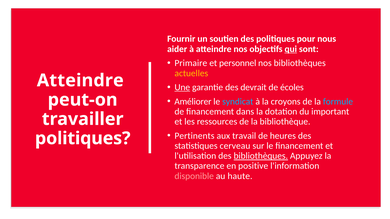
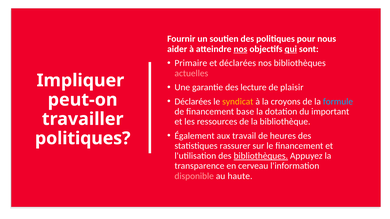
nos at (240, 49) underline: none -> present
et personnel: personnel -> déclarées
actuelles colour: yellow -> pink
Atteindre at (80, 81): Atteindre -> Impliquer
Une underline: present -> none
devrait: devrait -> lecture
écoles: écoles -> plaisir
Améliorer at (193, 102): Améliorer -> Déclarées
syndicat colour: light blue -> yellow
dans: dans -> base
Pertinents: Pertinents -> Également
cerveau: cerveau -> rassurer
positive: positive -> cerveau
